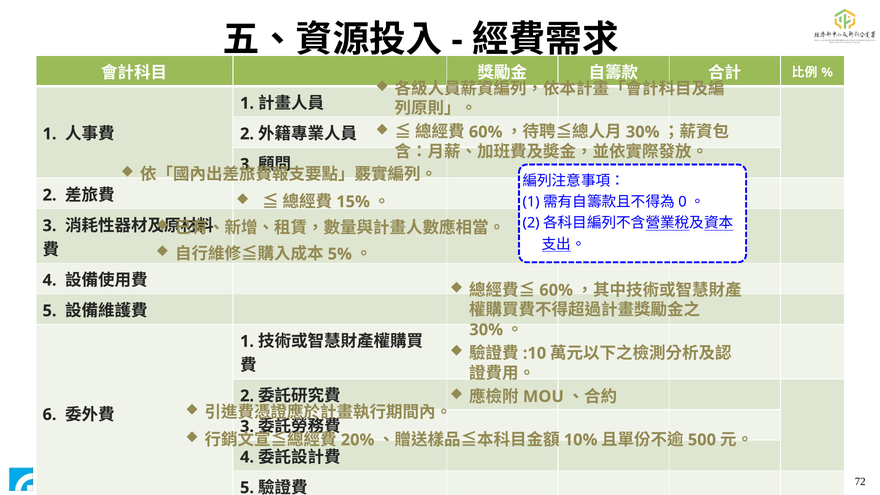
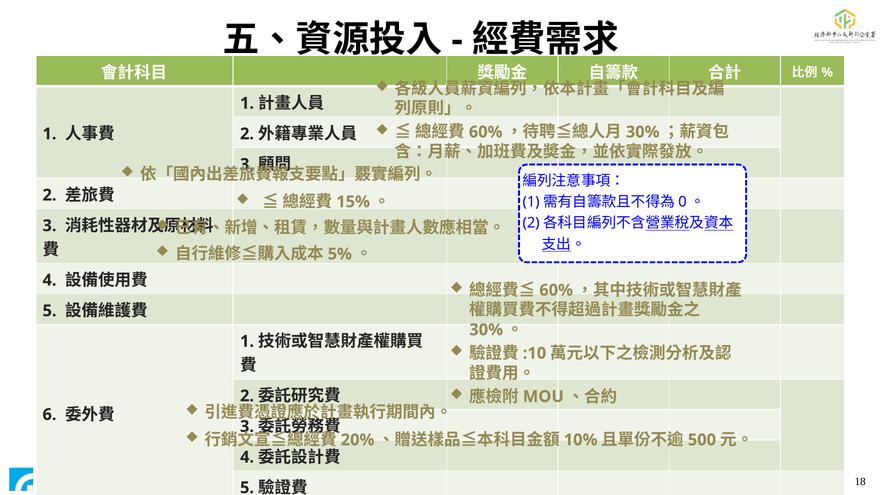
72: 72 -> 18
